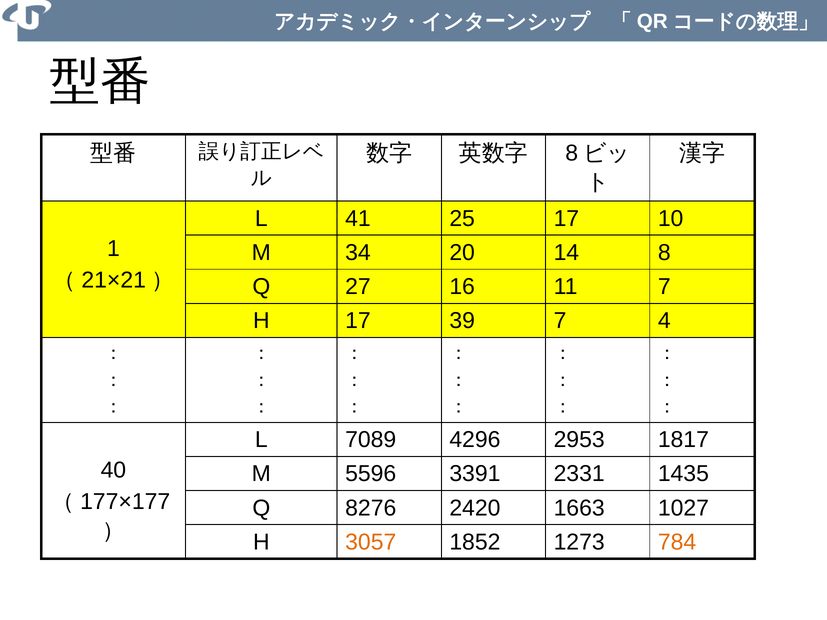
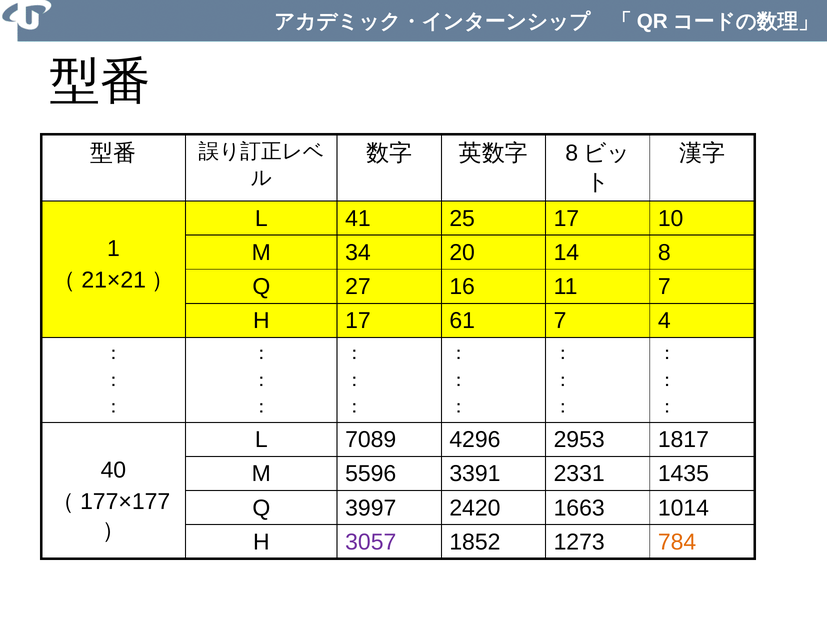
39: 39 -> 61
8276: 8276 -> 3997
1027: 1027 -> 1014
3057 colour: orange -> purple
